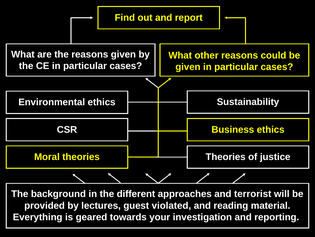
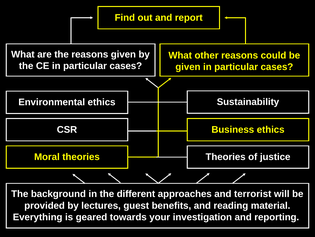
violated: violated -> benefits
